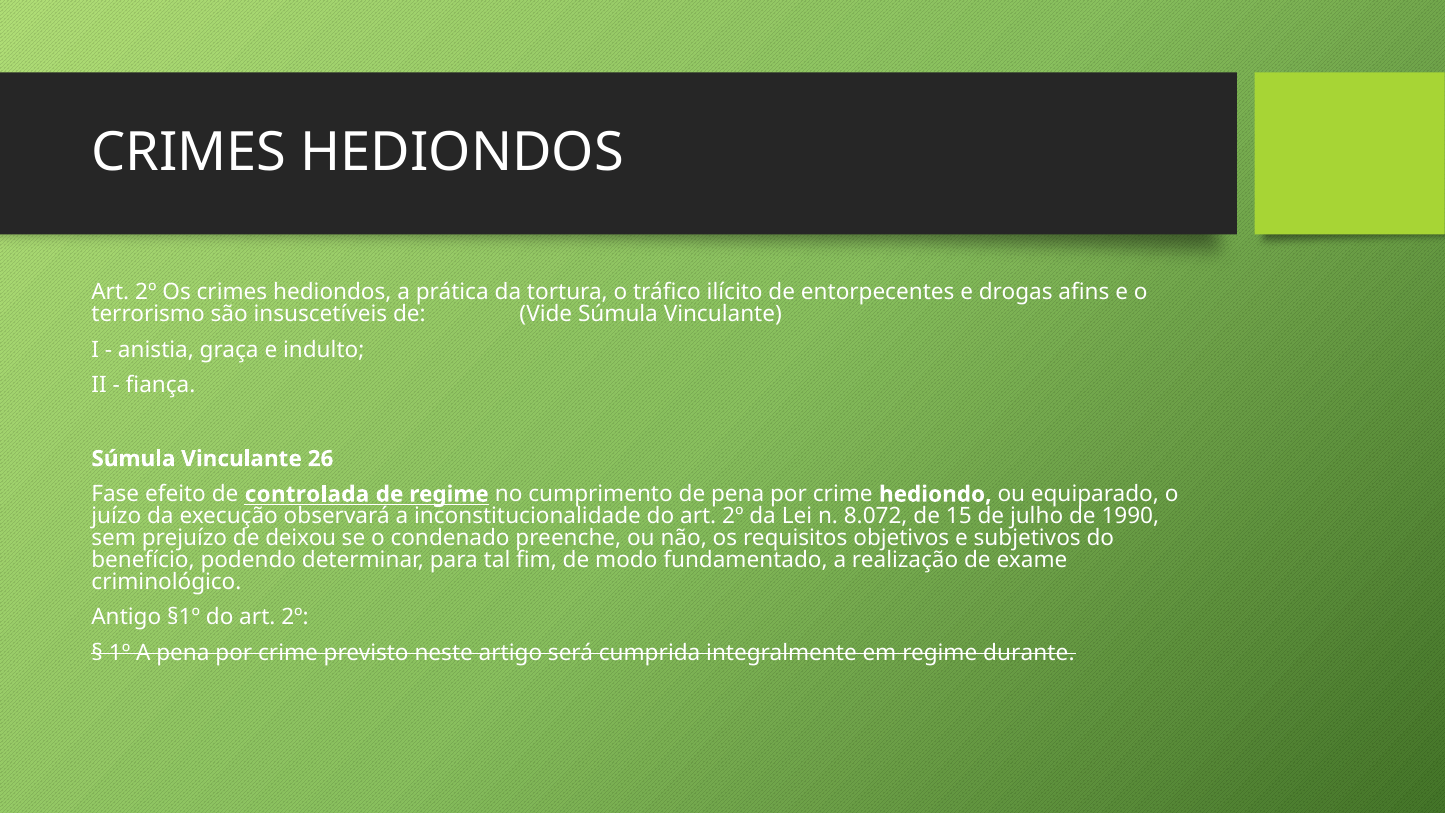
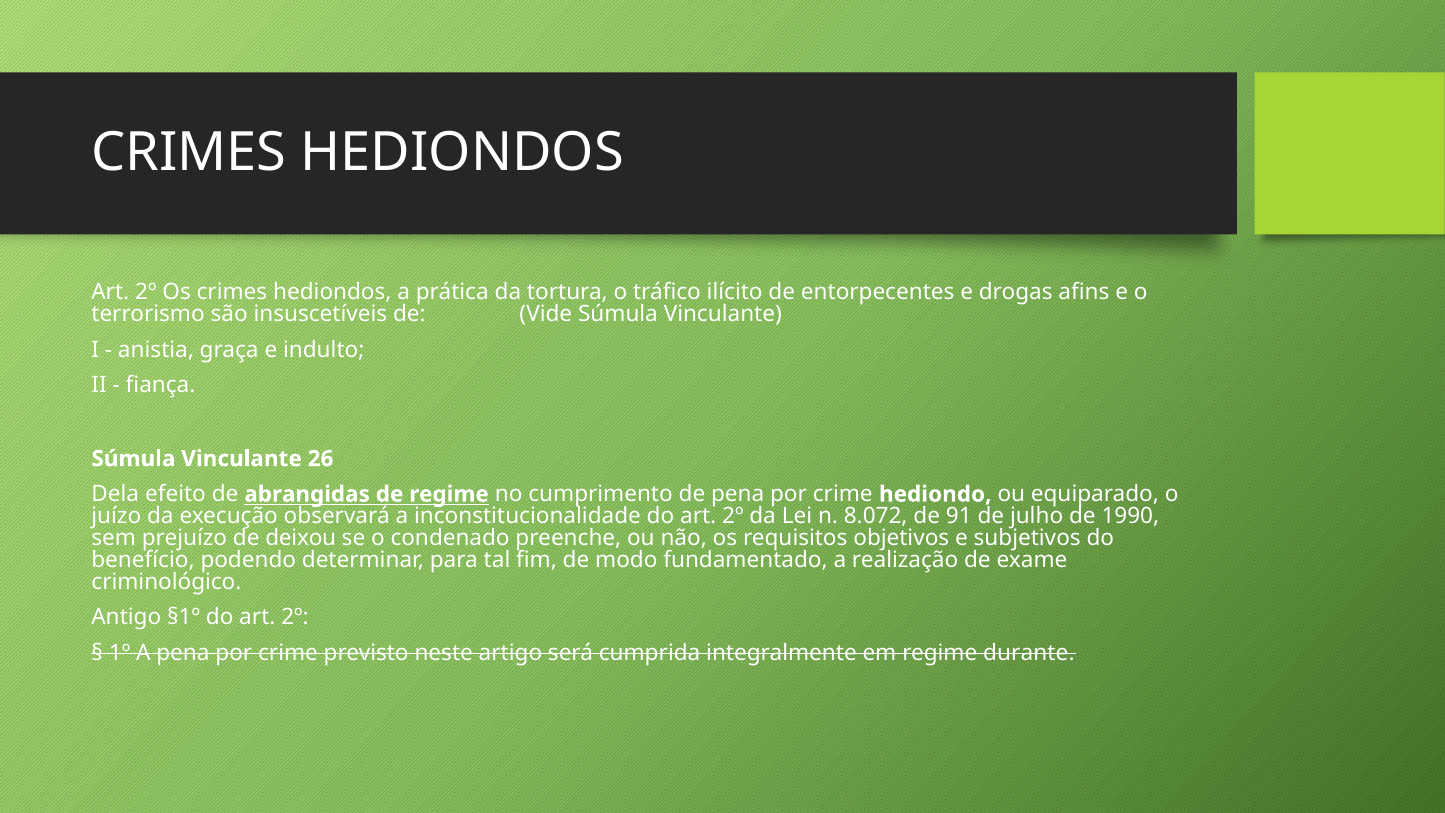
Fase: Fase -> Dela
controlada: controlada -> abrangidas
15: 15 -> 91
